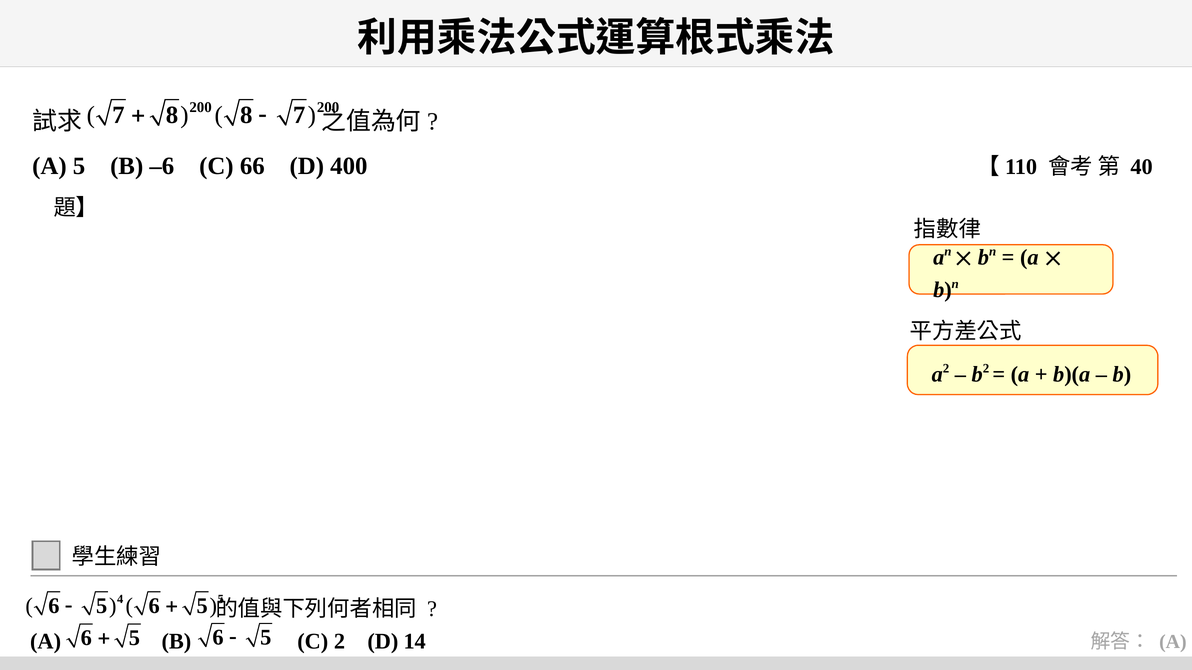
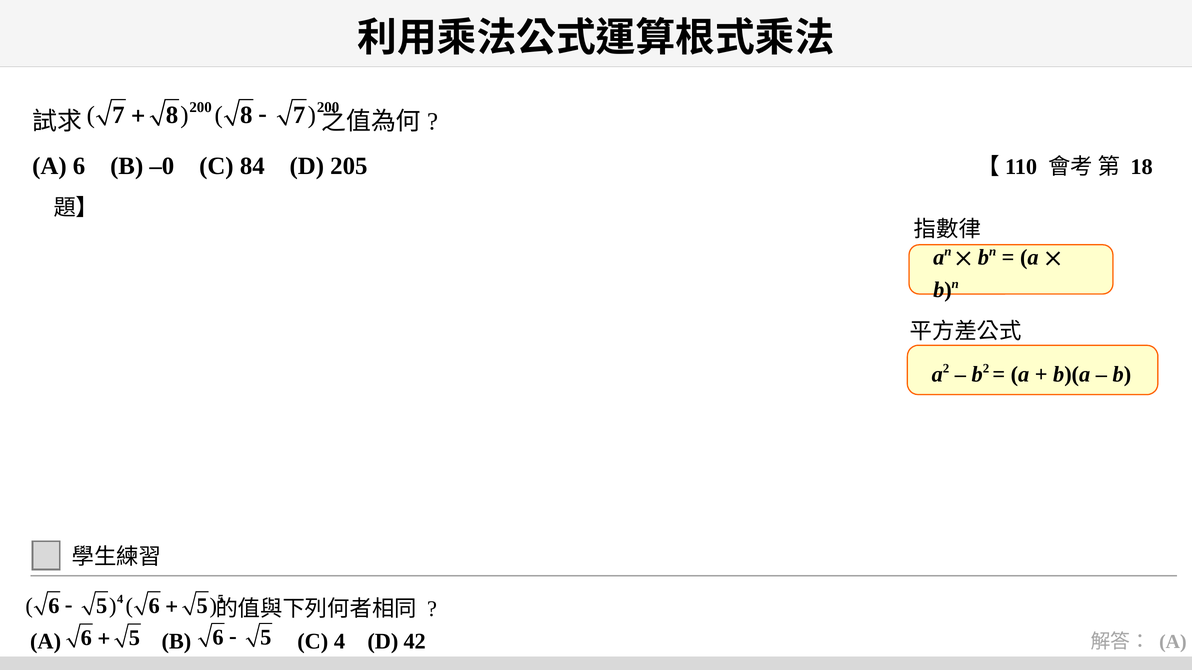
A 5: 5 -> 6
–6: –6 -> –0
66: 66 -> 84
400: 400 -> 205
40: 40 -> 18
C 2: 2 -> 4
14: 14 -> 42
